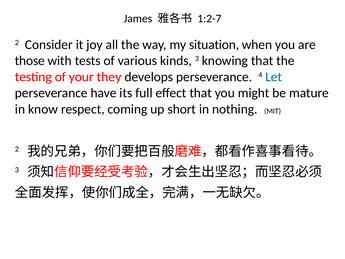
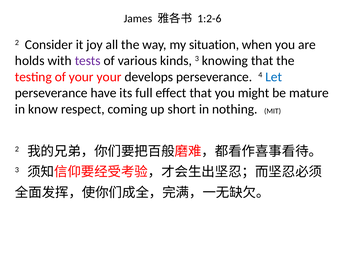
1:2-7: 1:2-7 -> 1:2-6
those: those -> holds
tests colour: black -> purple
your they: they -> your
